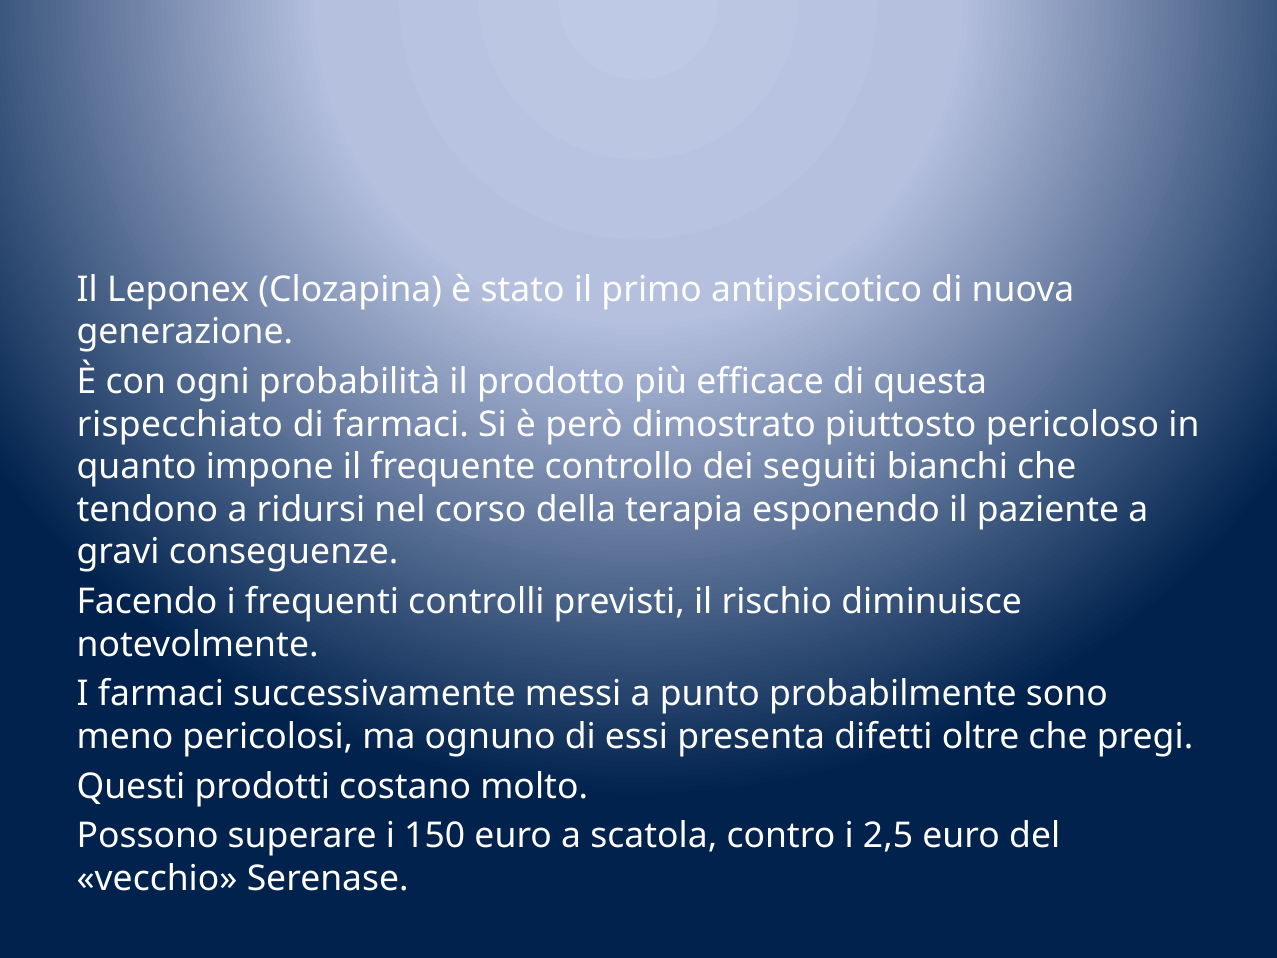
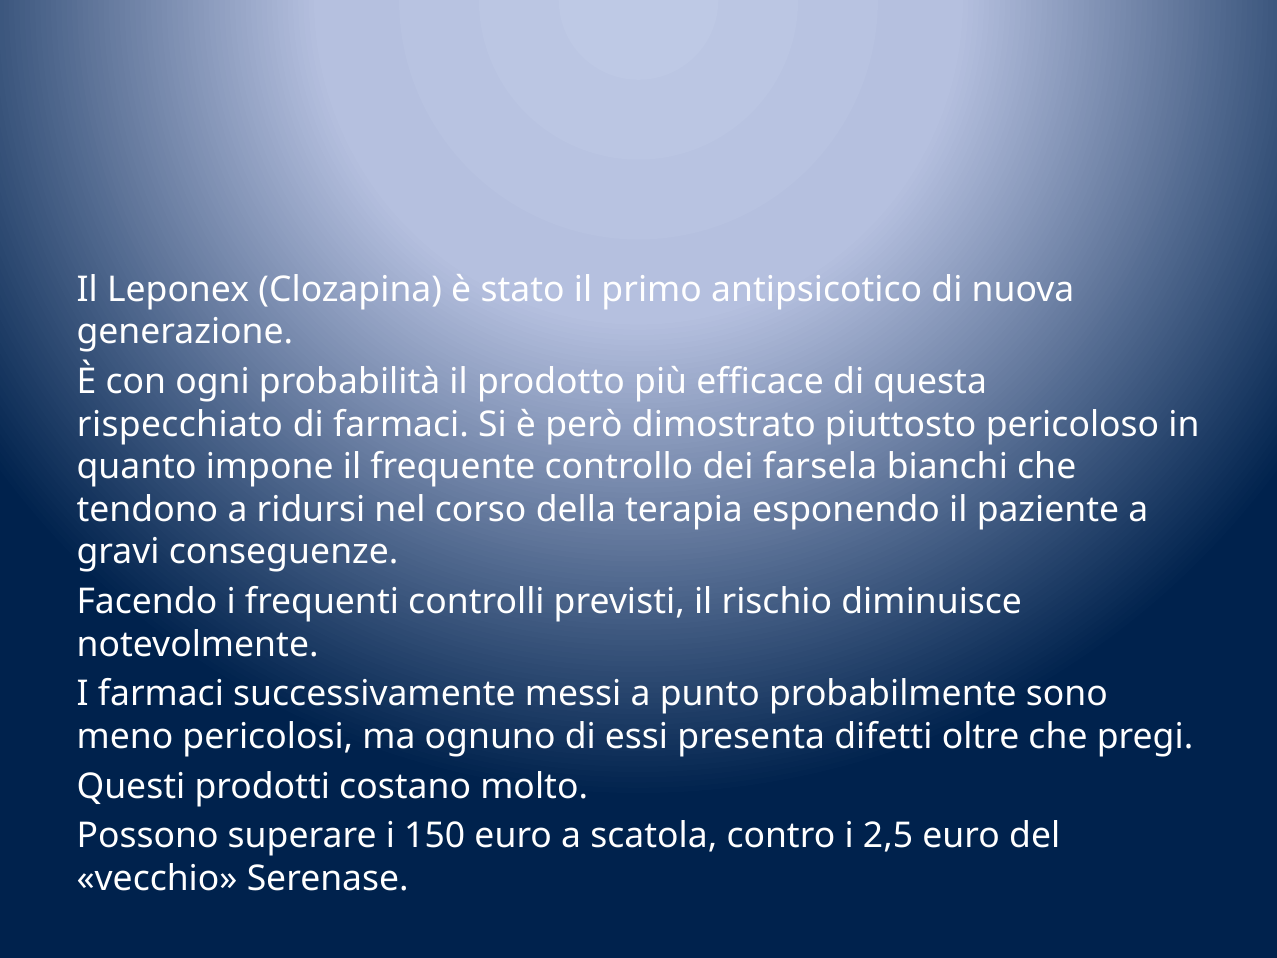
seguiti: seguiti -> farsela
